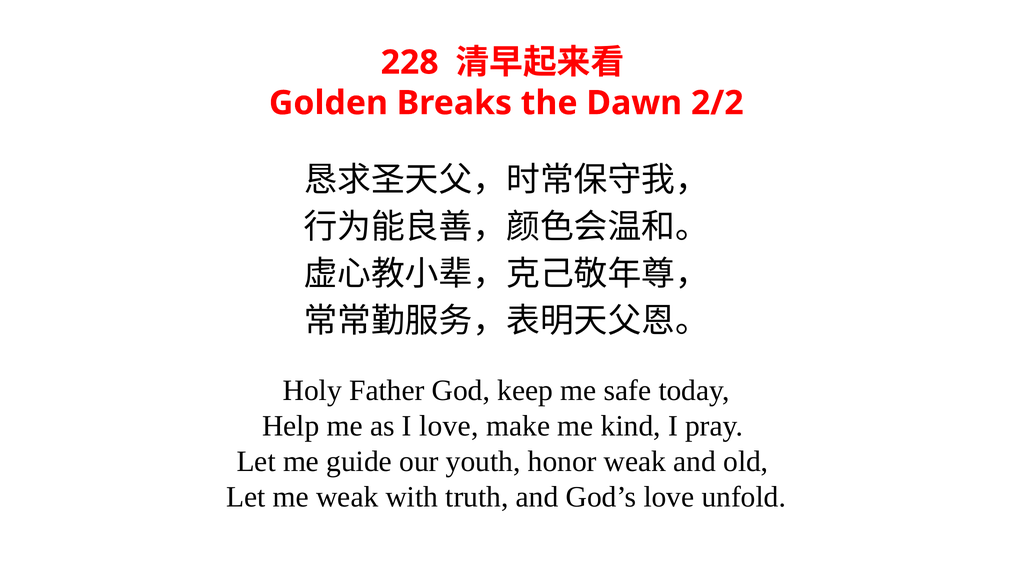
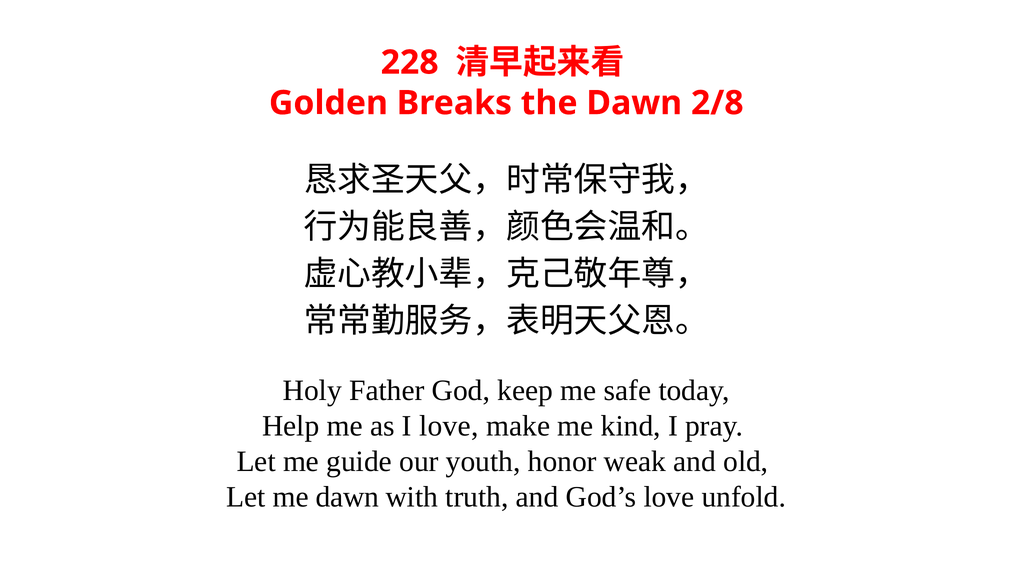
2/2: 2/2 -> 2/8
me weak: weak -> dawn
